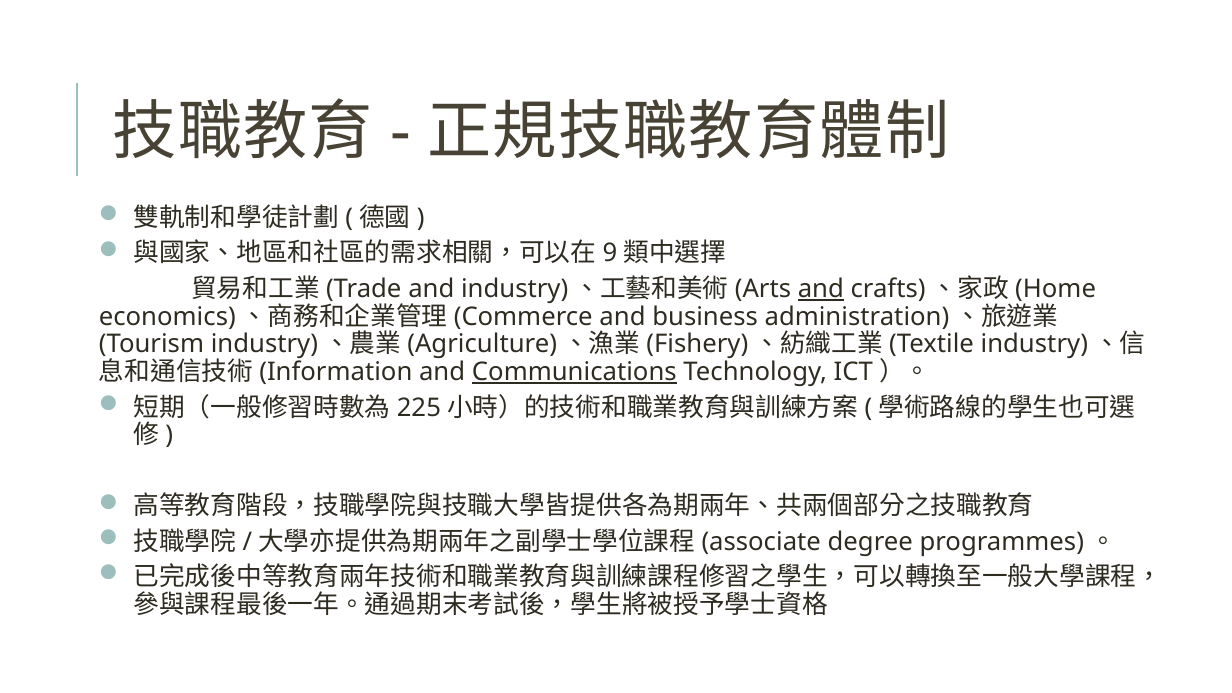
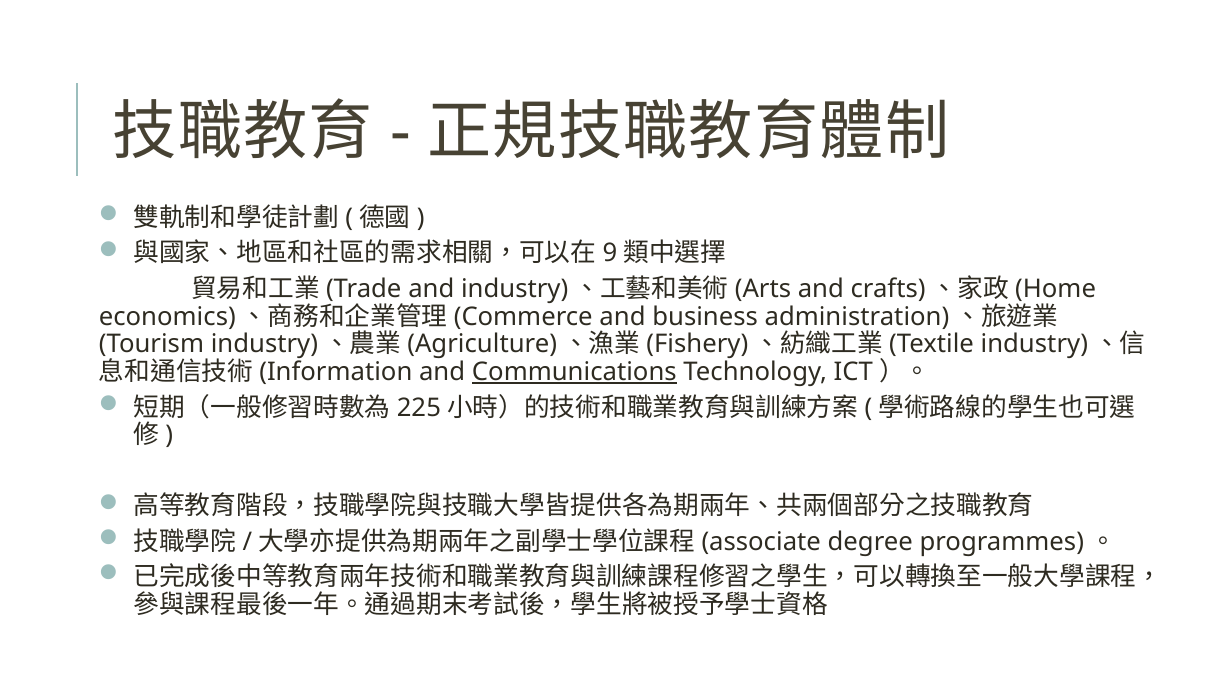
and at (821, 289) underline: present -> none
